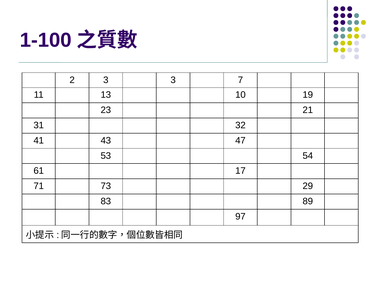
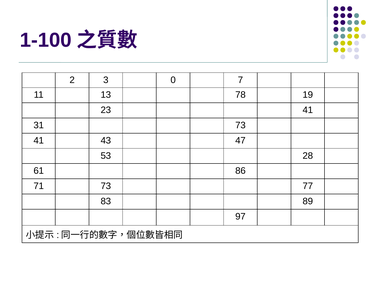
3 3: 3 -> 0
10: 10 -> 78
23 21: 21 -> 41
31 32: 32 -> 73
54: 54 -> 28
17: 17 -> 86
29: 29 -> 77
